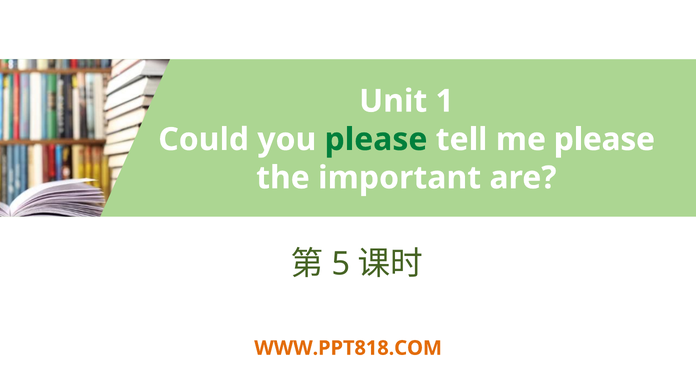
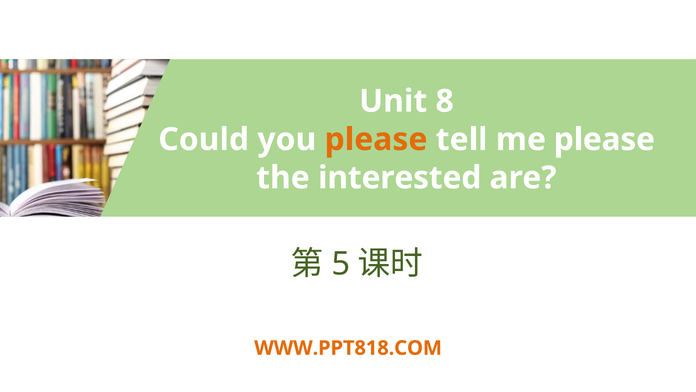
1: 1 -> 8
please at (376, 139) colour: green -> orange
important: important -> interested
